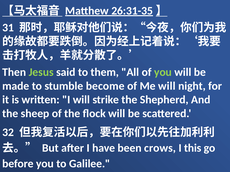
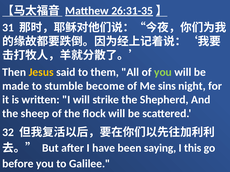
Jesus colour: light green -> yellow
Me will: will -> sins
crows: crows -> saying
